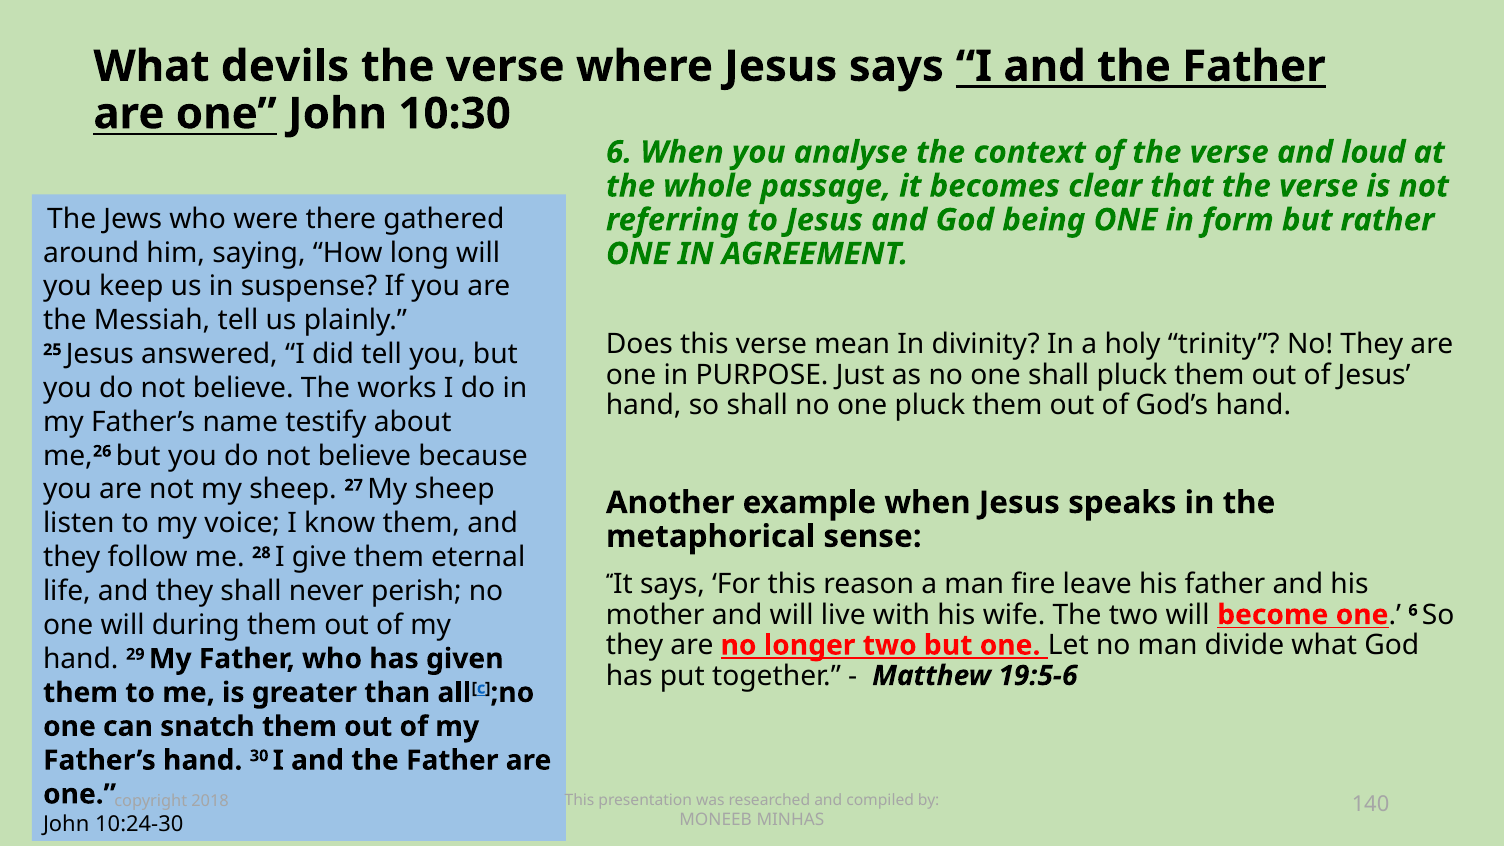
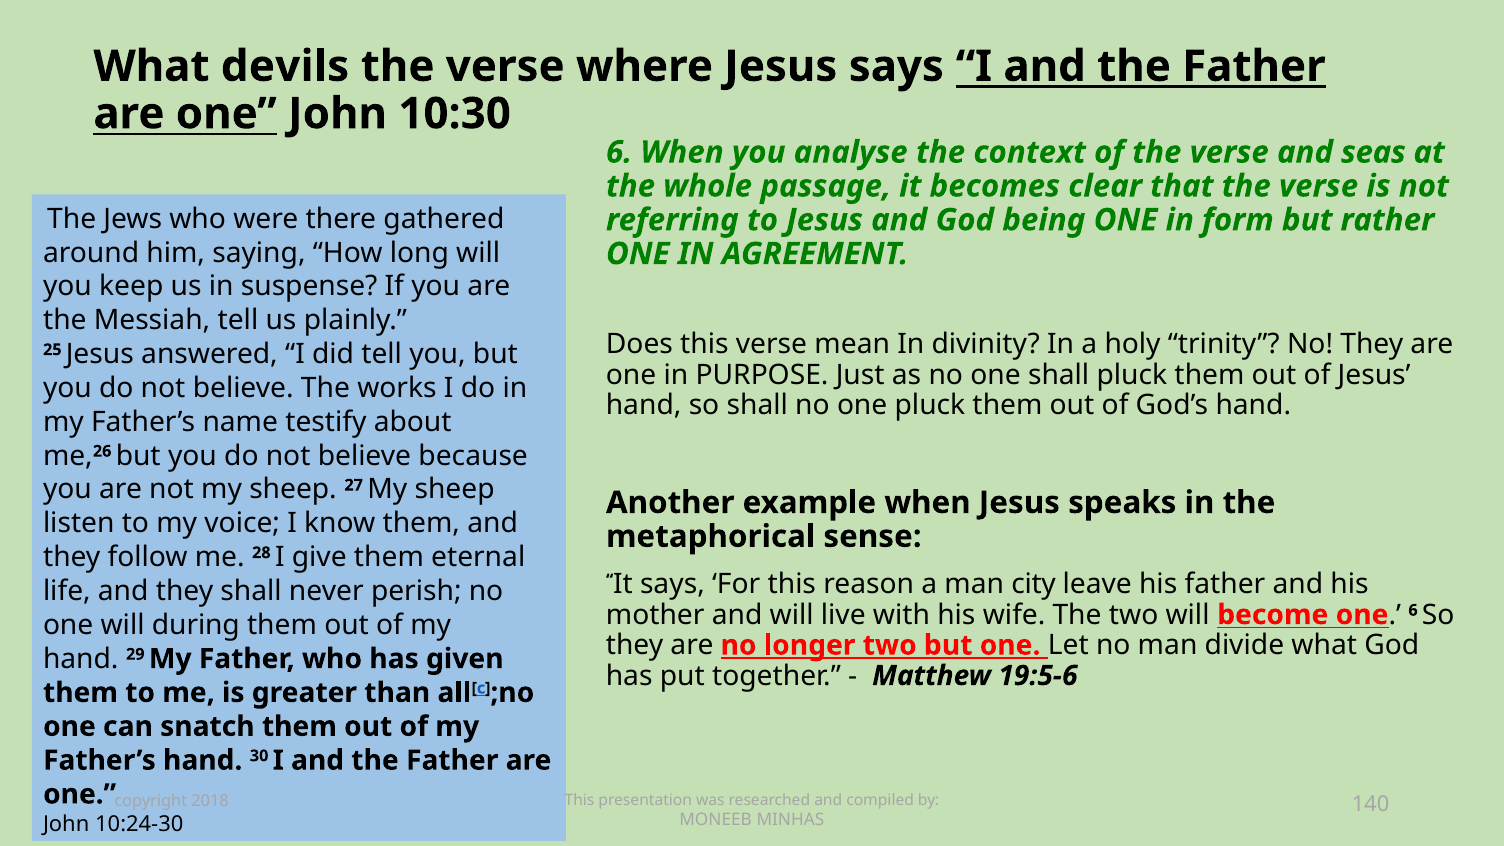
loud: loud -> seas
fire: fire -> city
